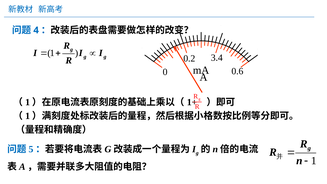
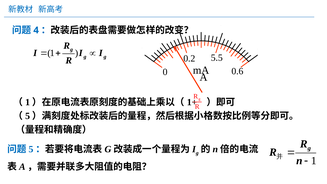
3.4: 3.4 -> 5.5
1 at (28, 116): 1 -> 5
